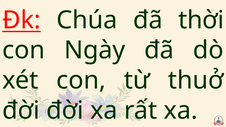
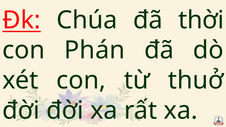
Ngày: Ngày -> Phán
